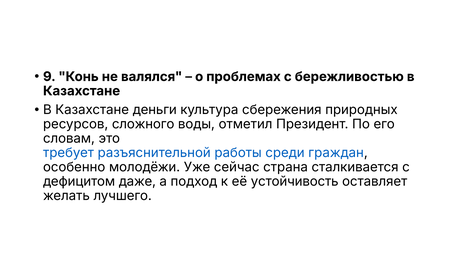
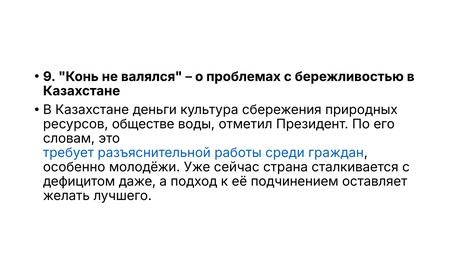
сложного: сложного -> обществе
устойчивость: устойчивость -> подчинением
